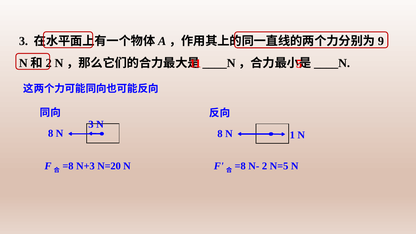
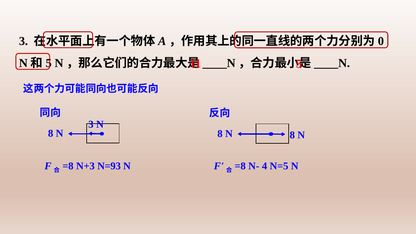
9: 9 -> 0
2 at (49, 63): 2 -> 5
N 1: 1 -> 8
N=20: N=20 -> N=93
N- 2: 2 -> 4
